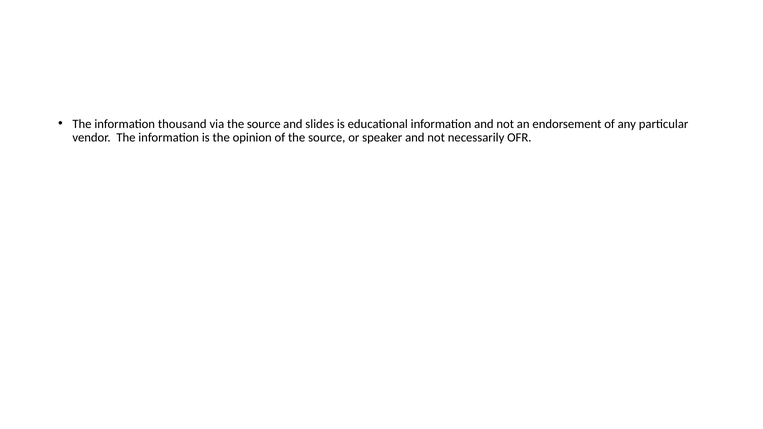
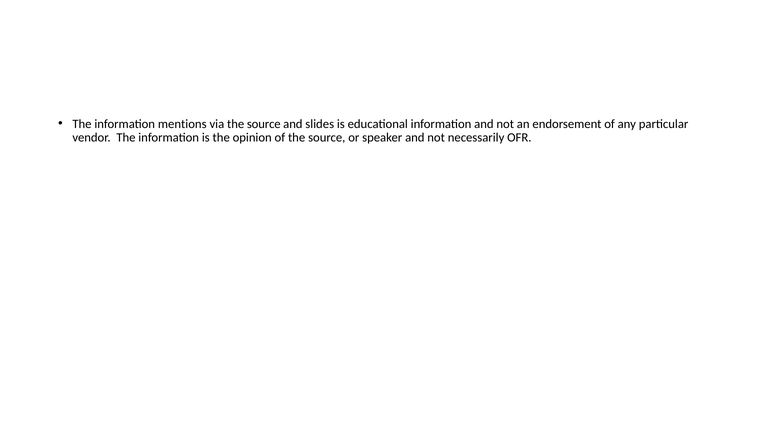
thousand: thousand -> mentions
